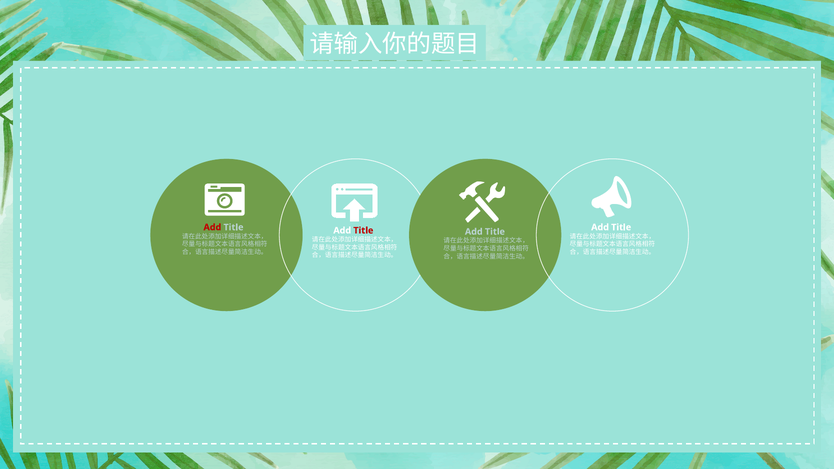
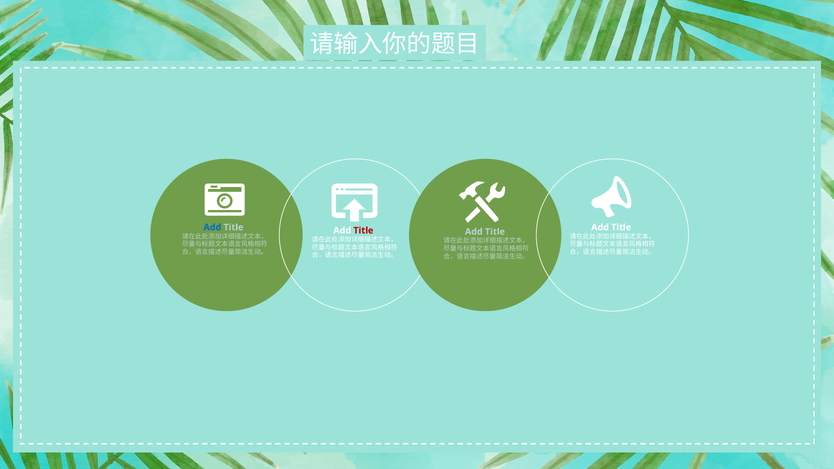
Add at (212, 227) colour: red -> blue
